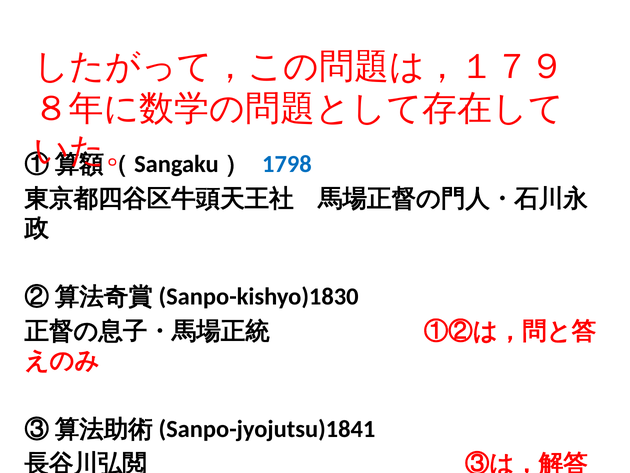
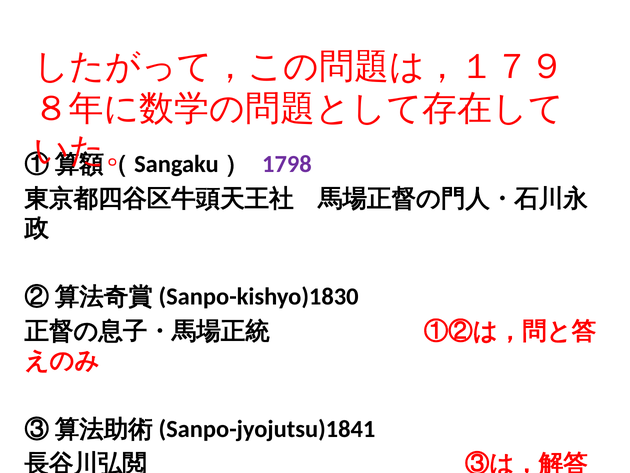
1798 colour: blue -> purple
